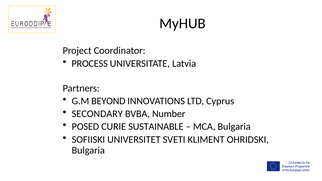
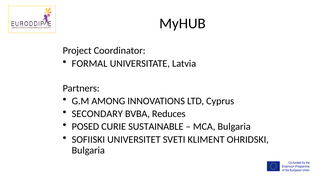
PROCESS: PROCESS -> FORMAL
BEYOND: BEYOND -> AMONG
Number: Number -> Reduces
